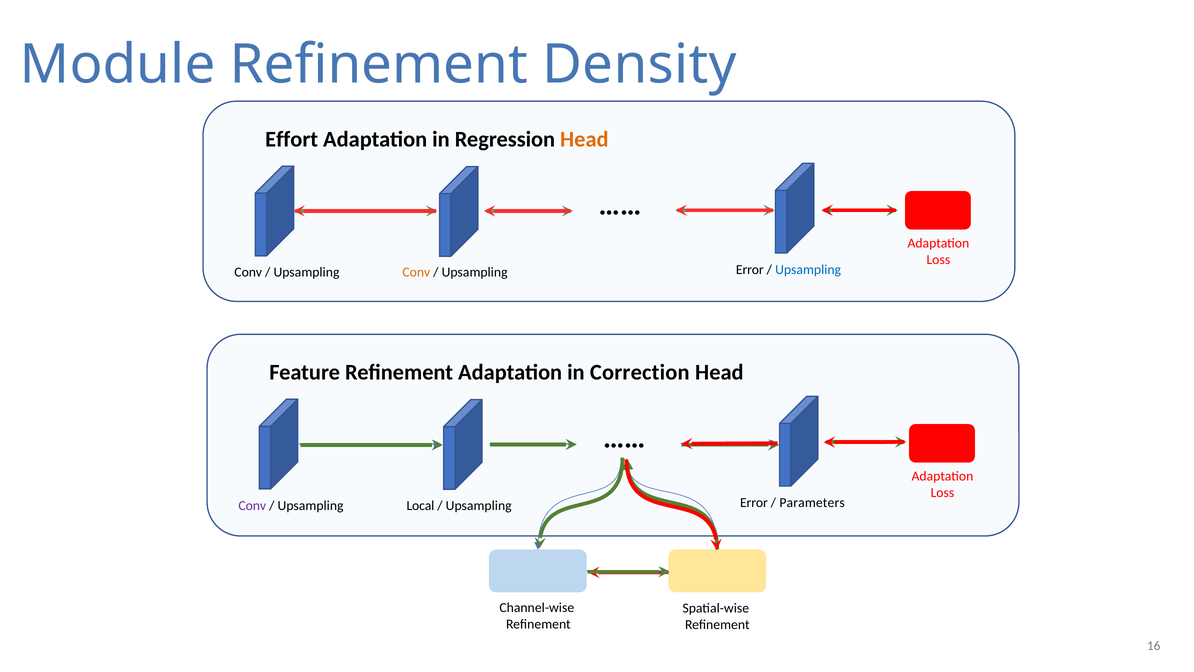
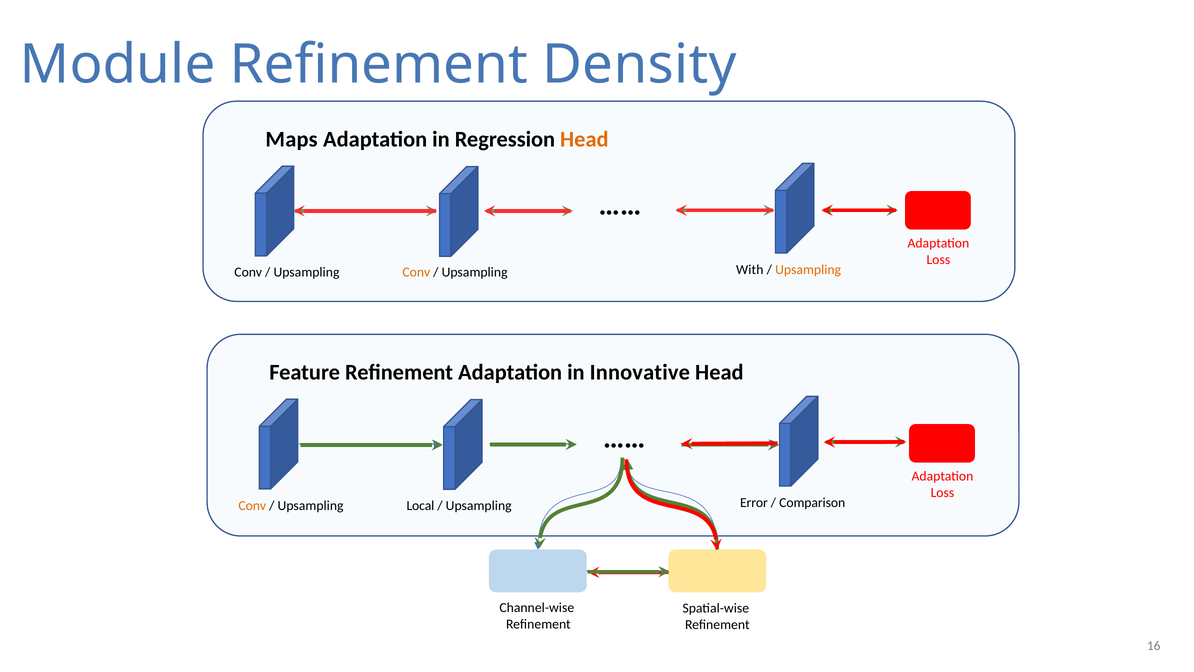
Effort: Effort -> Maps
Error at (750, 270): Error -> With
Upsampling at (808, 270) colour: blue -> orange
Correction: Correction -> Innovative
Conv at (252, 505) colour: purple -> orange
Parameters: Parameters -> Comparison
